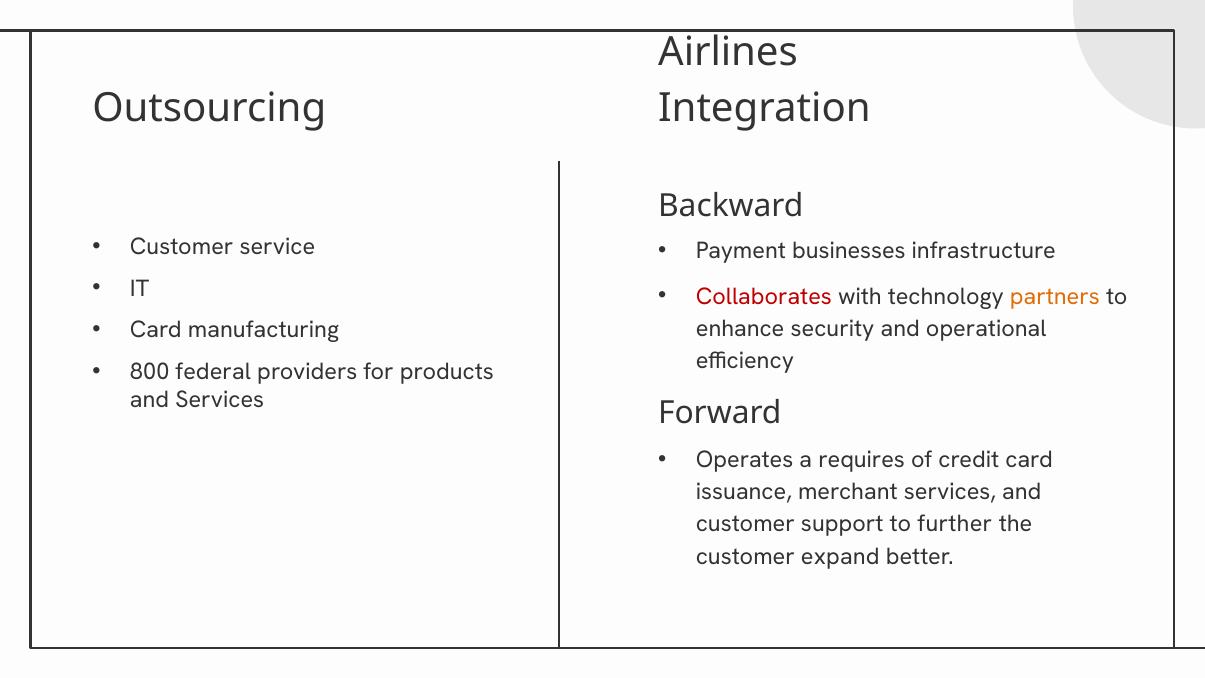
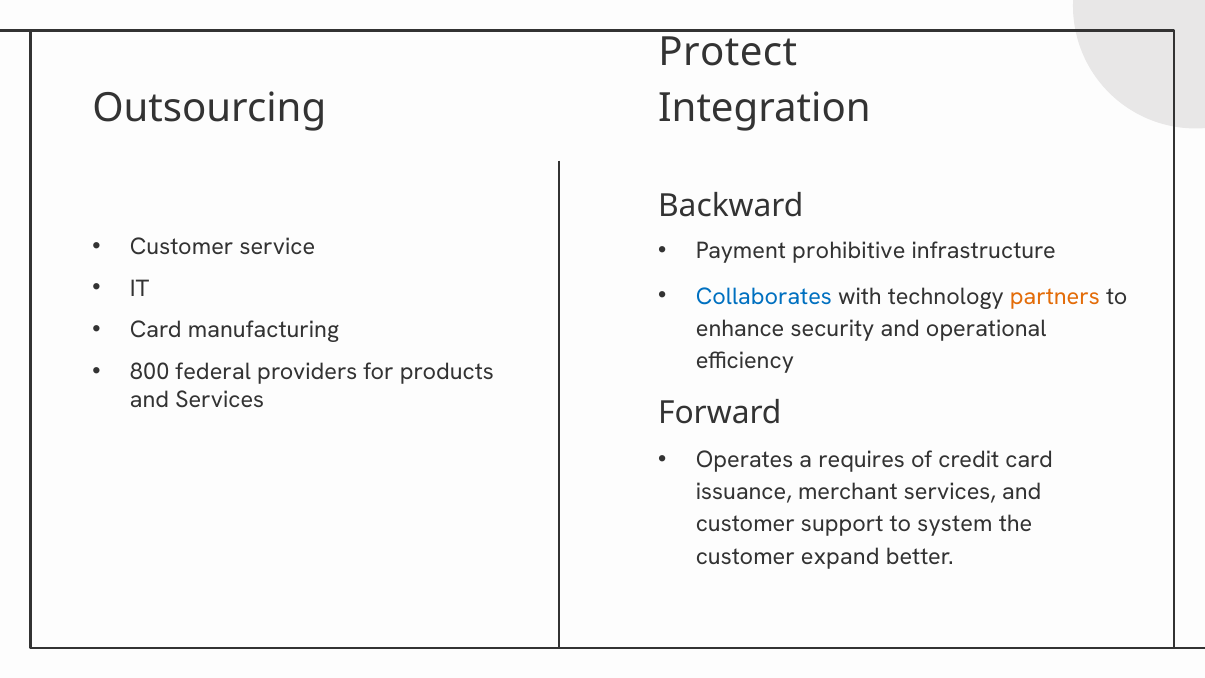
Airlines: Airlines -> Protect
businesses: businesses -> prohibitive
Collaborates colour: red -> blue
further: further -> system
